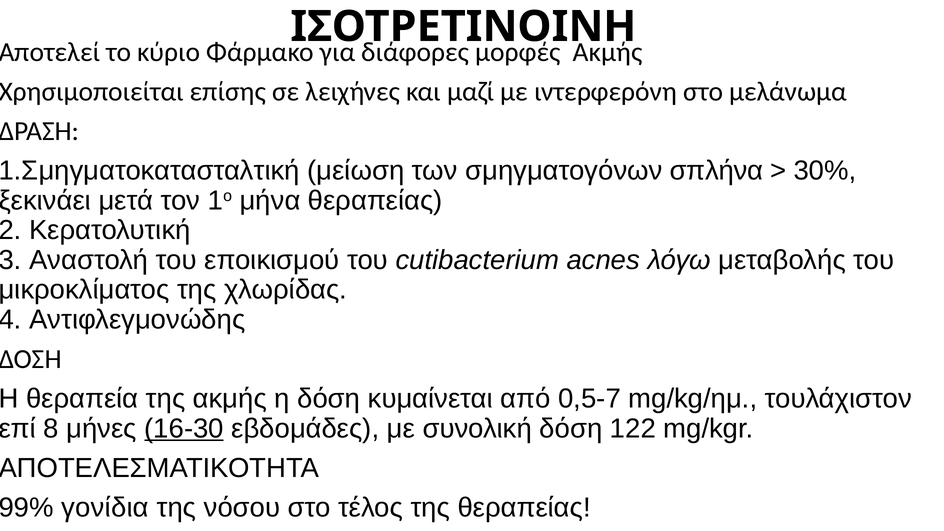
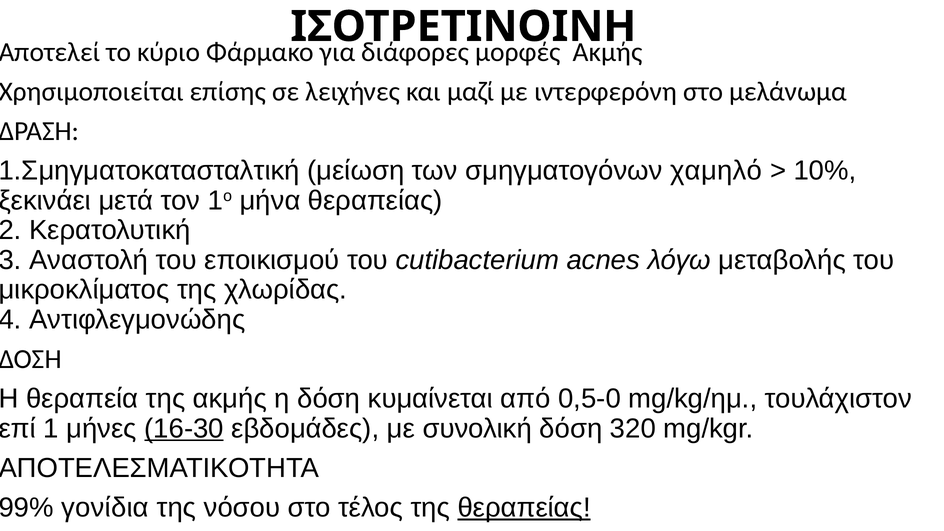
σπλήνα: σπλήνα -> χαμηλό
30%: 30% -> 10%
0,5-7: 0,5-7 -> 0,5-0
8: 8 -> 1
122: 122 -> 320
θεραπείας at (524, 508) underline: none -> present
